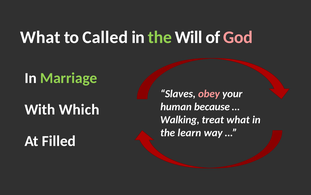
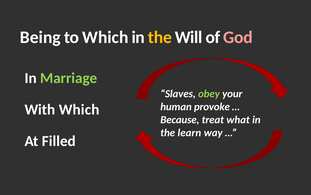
What at (40, 37): What -> Being
to Called: Called -> Which
the at (160, 37) colour: light green -> yellow
obey colour: pink -> light green
because: because -> provoke
Walking: Walking -> Because
